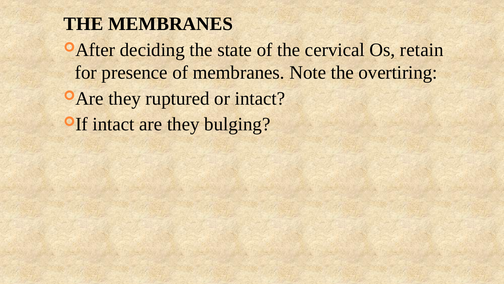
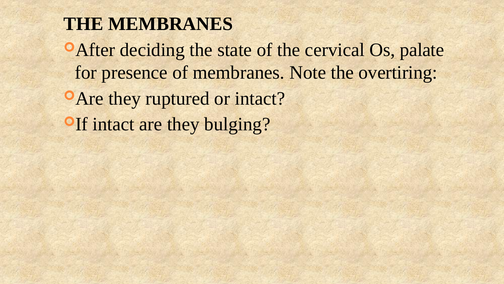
retain: retain -> palate
